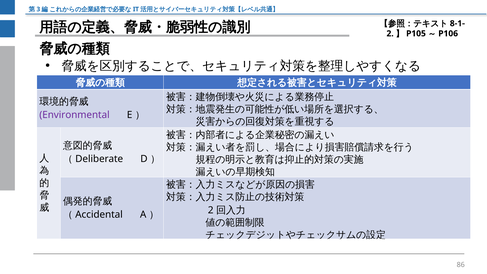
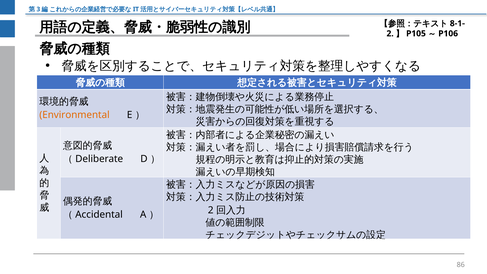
Environmental colour: purple -> orange
